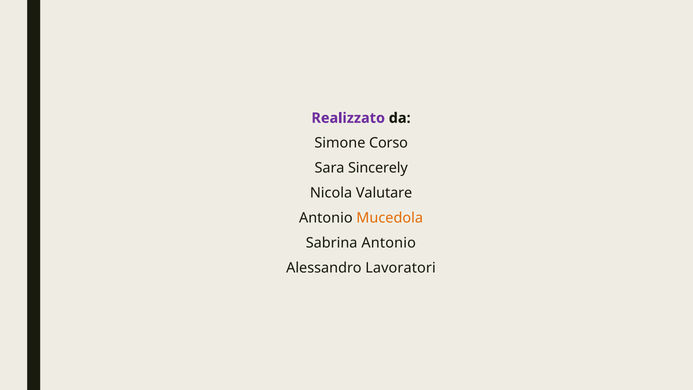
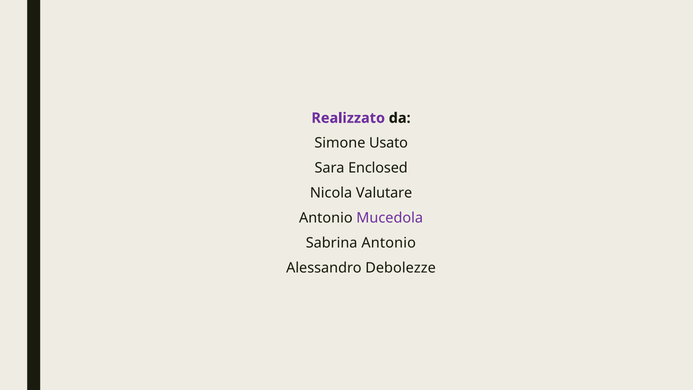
Corso: Corso -> Usato
Sincerely: Sincerely -> Enclosed
Mucedola colour: orange -> purple
Lavoratori: Lavoratori -> Debolezze
